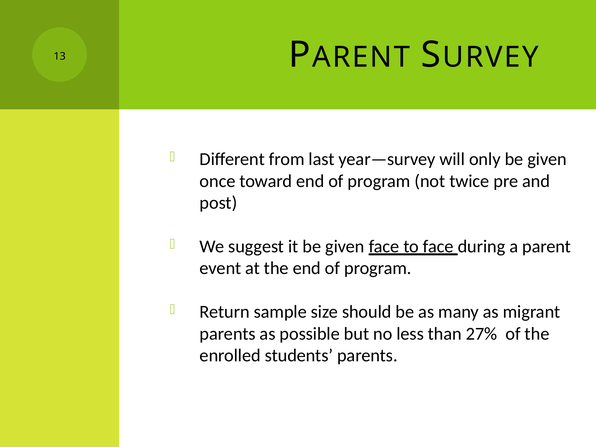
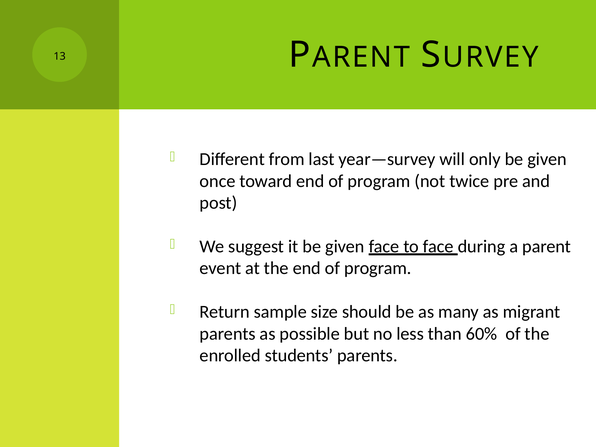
27%: 27% -> 60%
